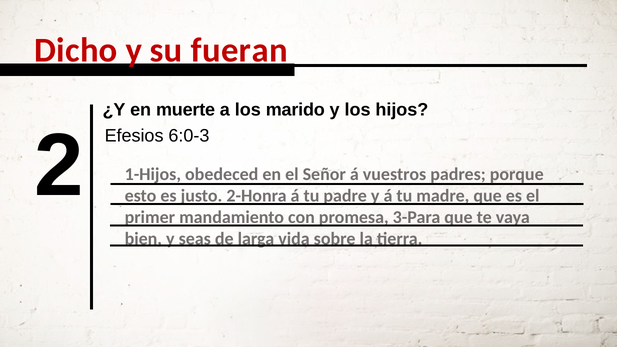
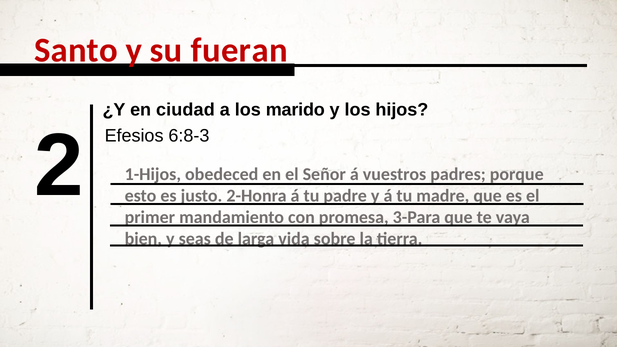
Dicho: Dicho -> Santo
muerte: muerte -> ciudad
6:0-3: 6:0-3 -> 6:8-3
